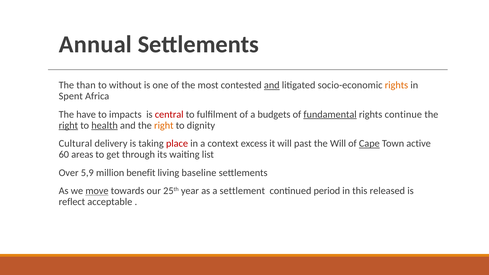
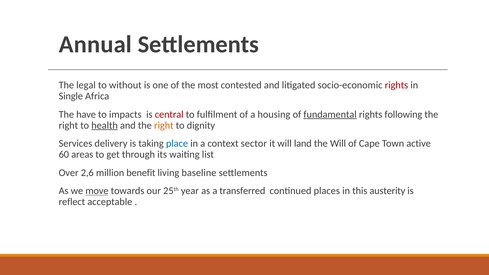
than: than -> legal
and at (272, 85) underline: present -> none
rights at (396, 85) colour: orange -> red
Spent: Spent -> Single
budgets: budgets -> housing
continue: continue -> following
right at (68, 125) underline: present -> none
Cultural: Cultural -> Services
place colour: red -> blue
excess: excess -> sector
past: past -> land
Cape underline: present -> none
5,9: 5,9 -> 2,6
settlement: settlement -> transferred
period: period -> places
released: released -> austerity
